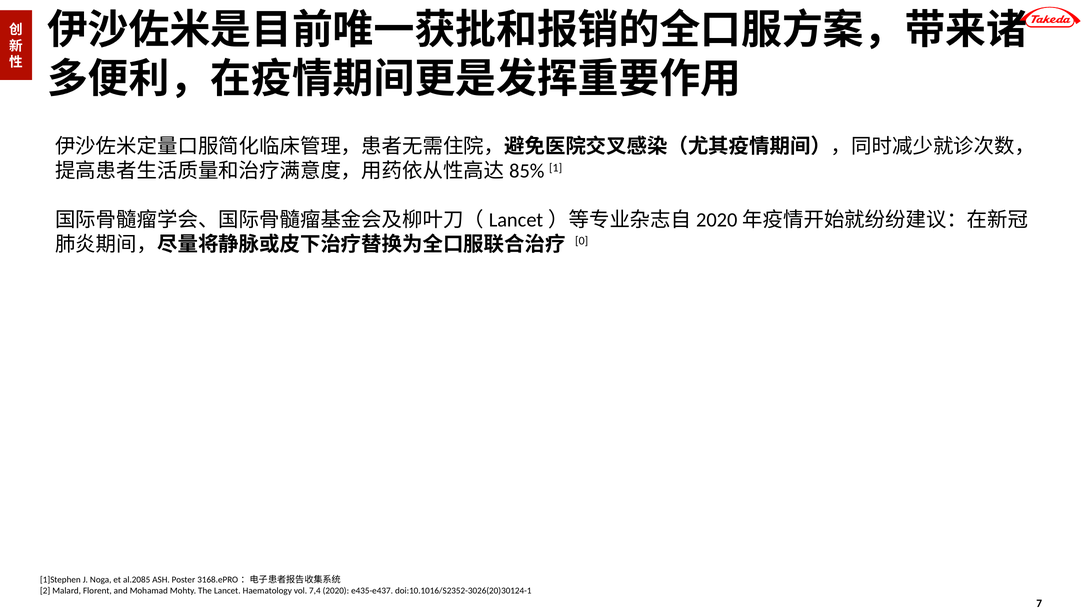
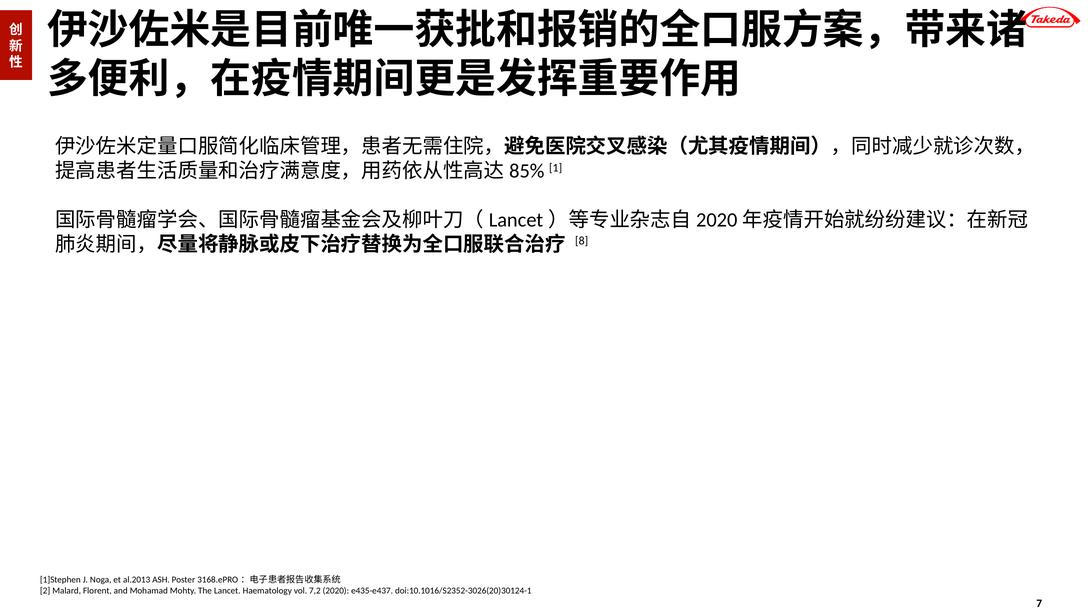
0: 0 -> 8
al.2085: al.2085 -> al.2013
7,4: 7,4 -> 7,2
